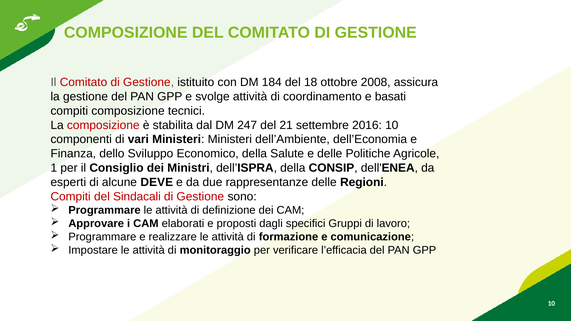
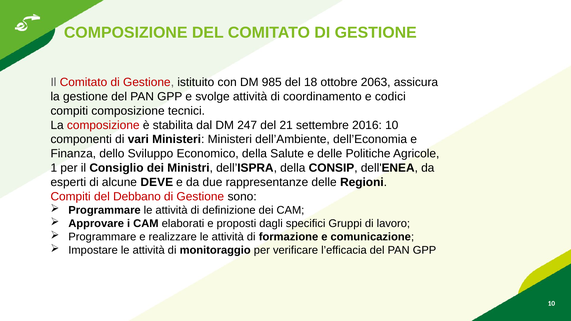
184: 184 -> 985
2008: 2008 -> 2063
basati: basati -> codici
Sindacali: Sindacali -> Debbano
